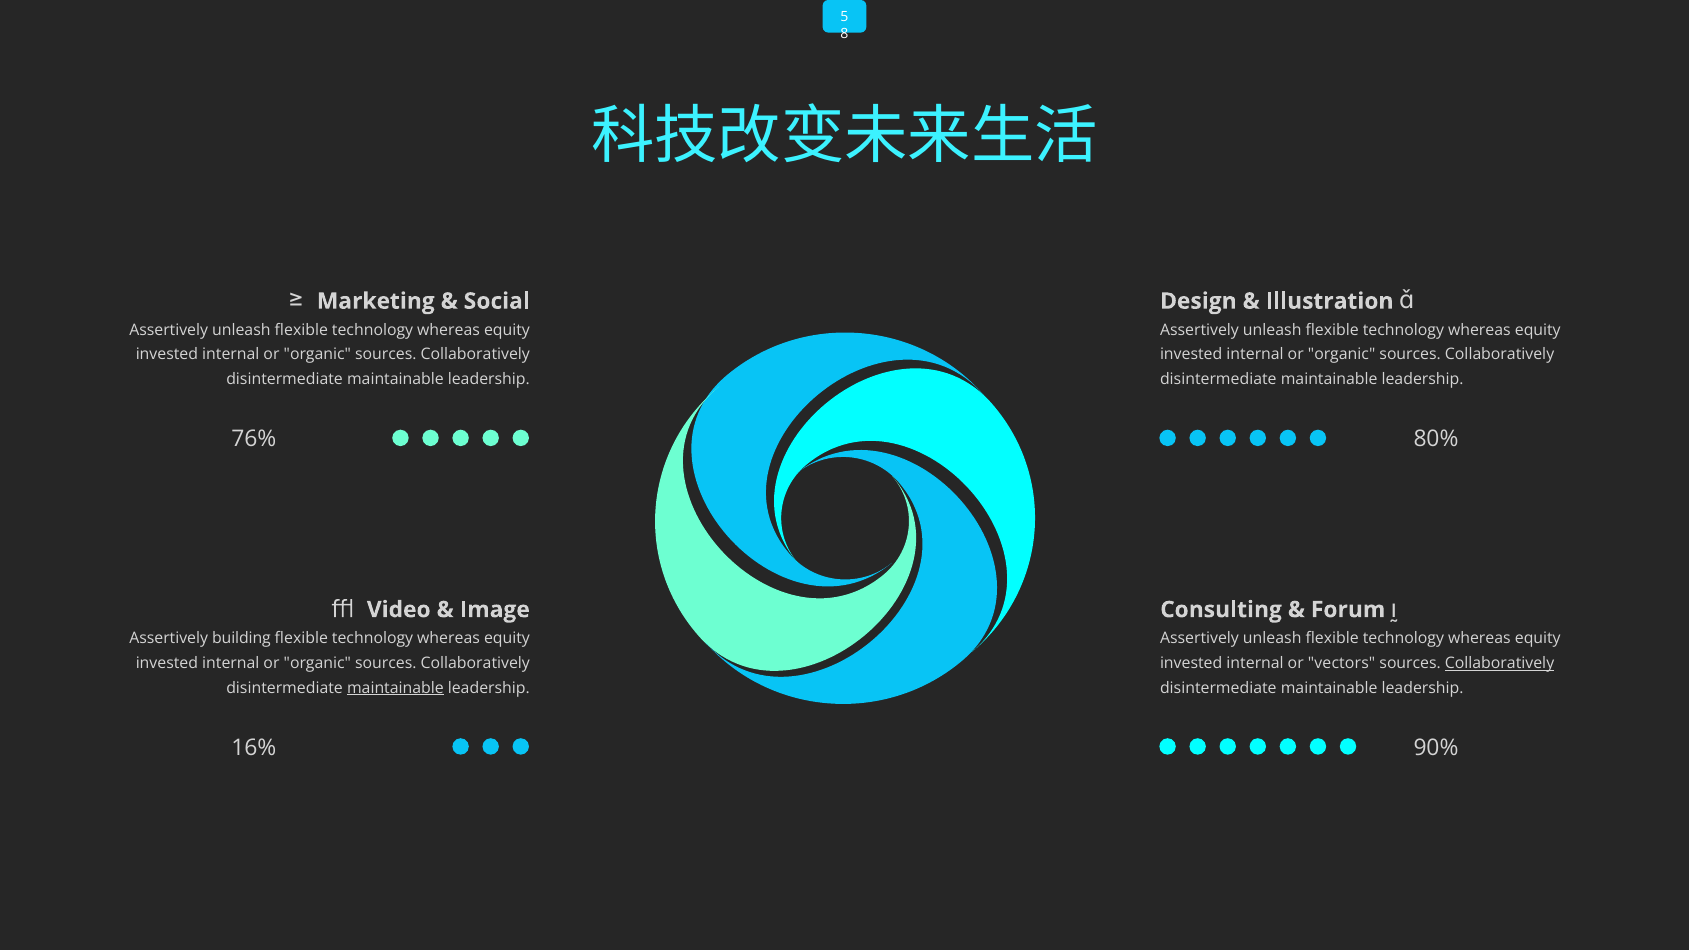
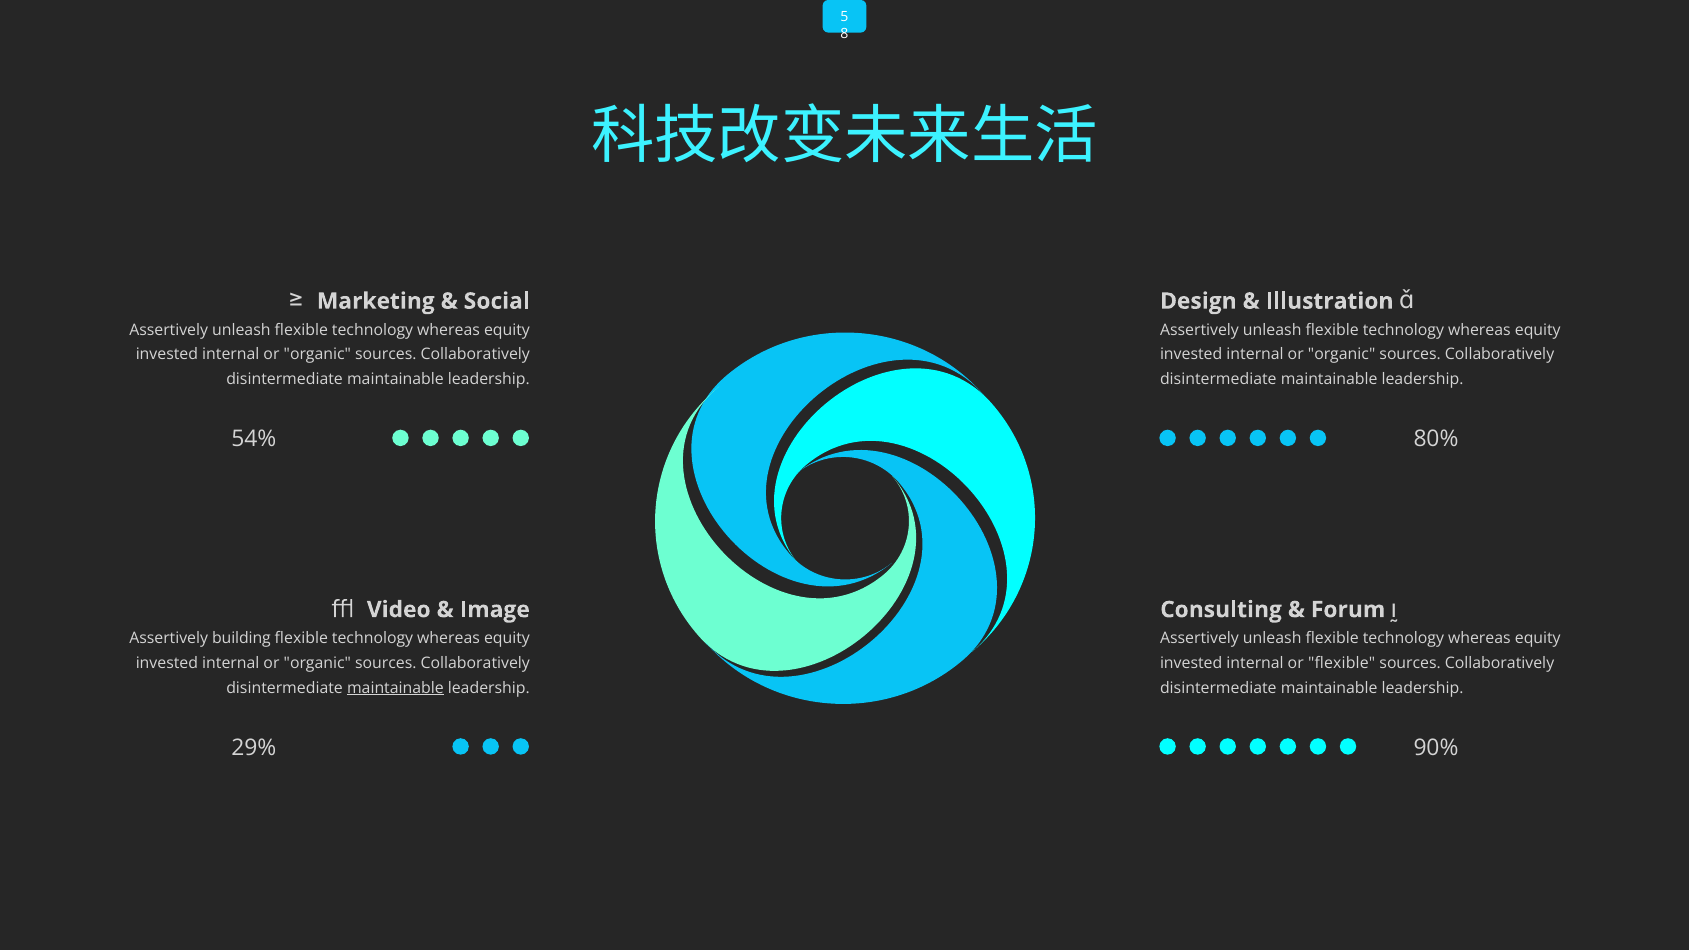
76%: 76% -> 54%
or vectors: vectors -> flexible
Collaboratively at (1500, 663) underline: present -> none
16%: 16% -> 29%
